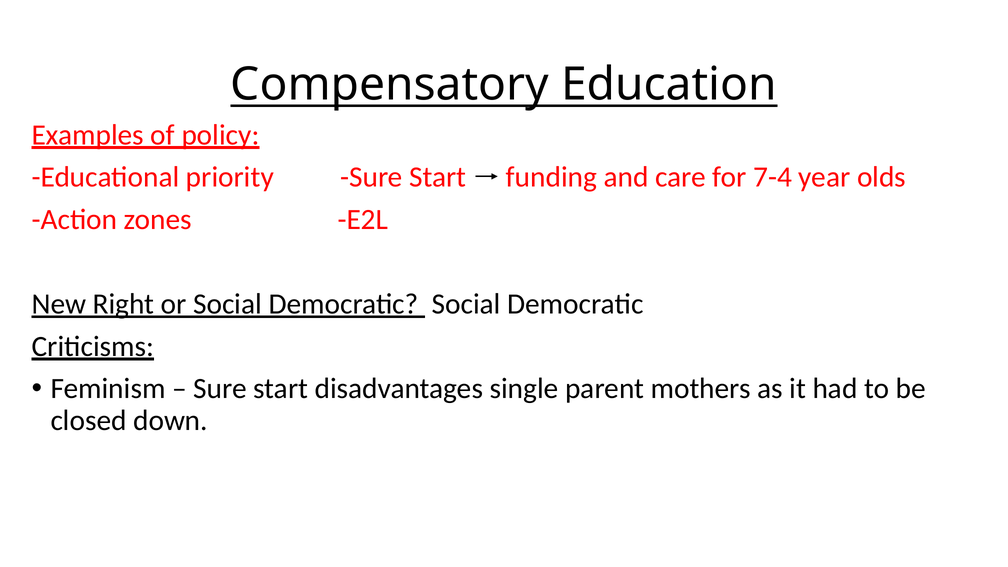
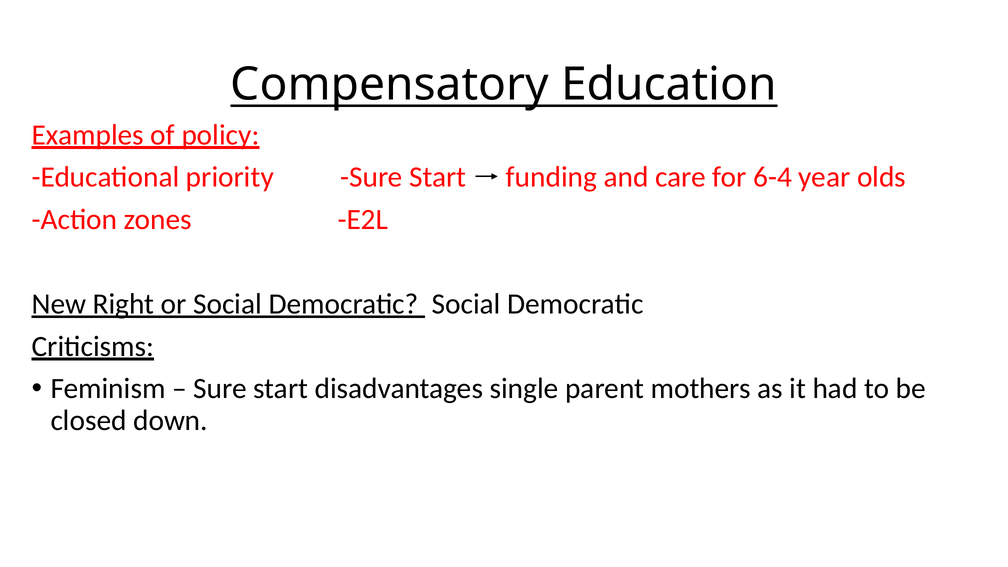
7-4: 7-4 -> 6-4
